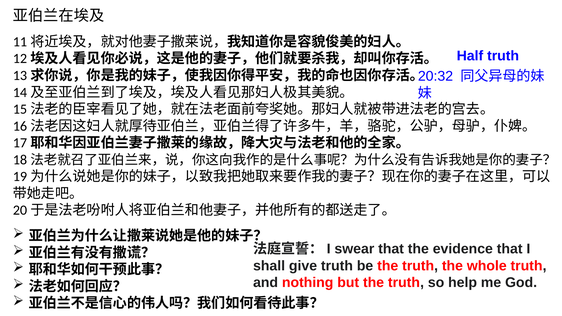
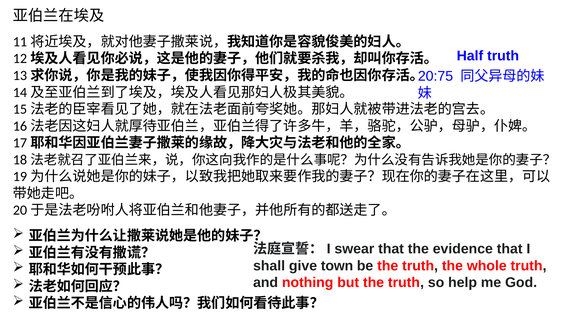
20:32: 20:32 -> 20:75
give truth: truth -> town
